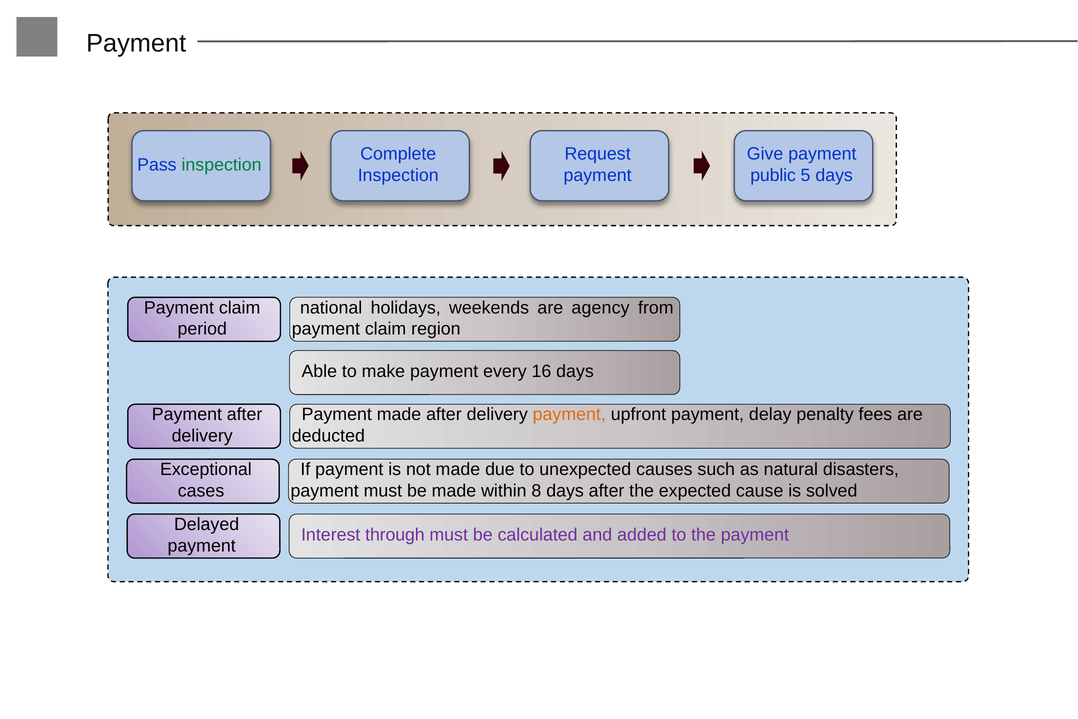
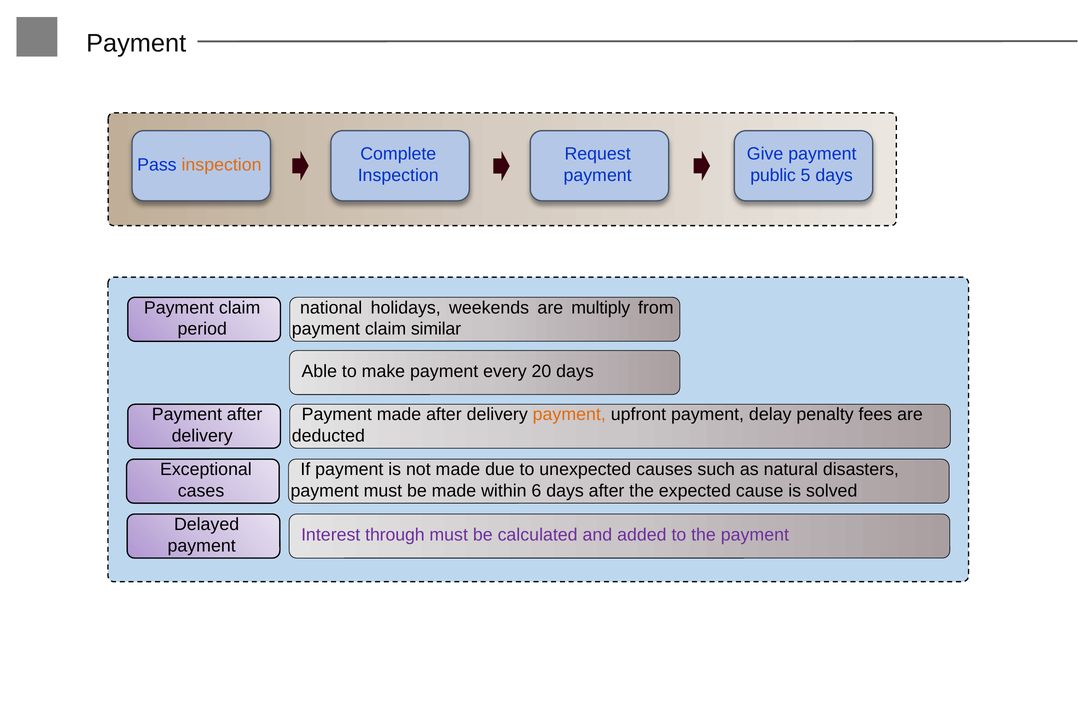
inspection at (222, 165) colour: green -> orange
agency: agency -> multiply
region: region -> similar
16: 16 -> 20
8: 8 -> 6
